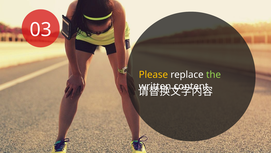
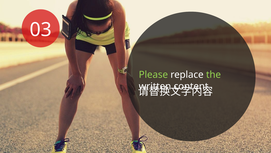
Please colour: yellow -> light green
